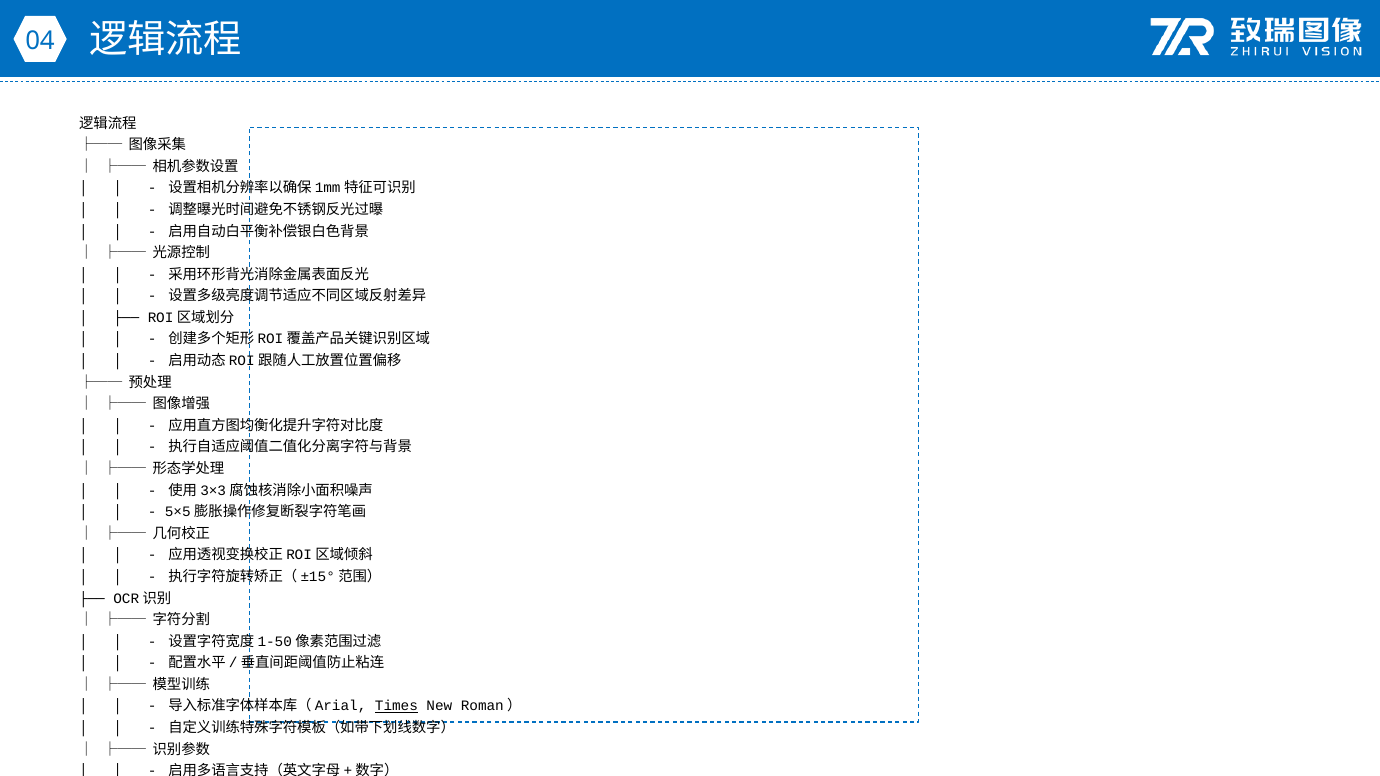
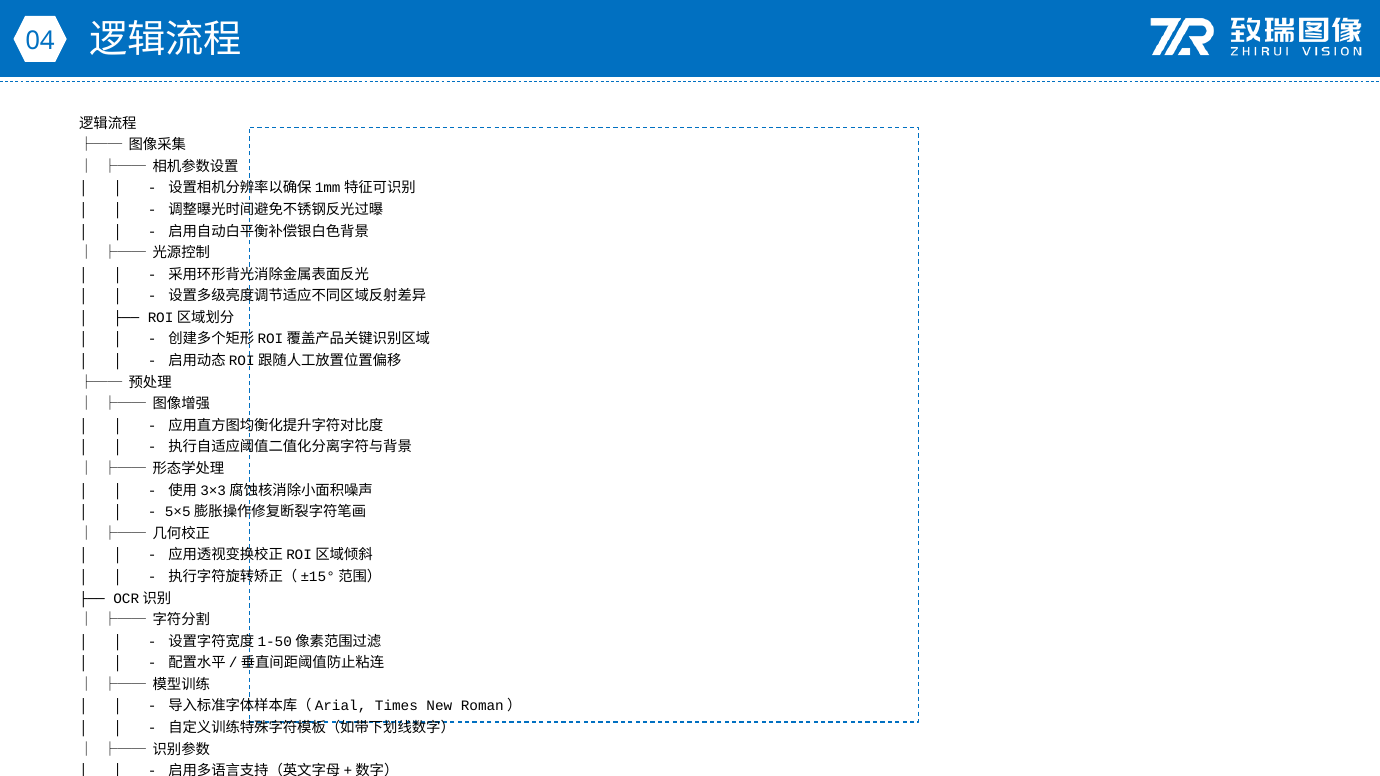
Times underline: present -> none
